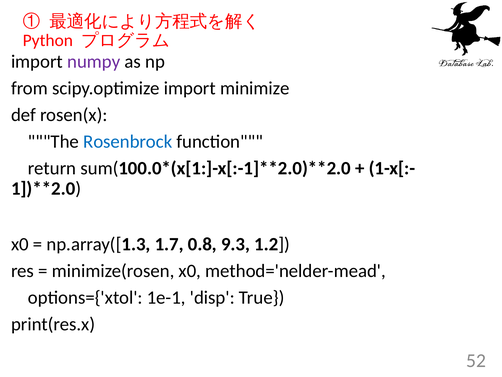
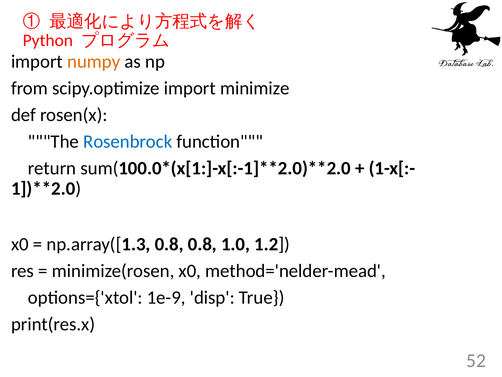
numpy colour: purple -> orange
np.array([1.3 1.7: 1.7 -> 0.8
9.3: 9.3 -> 1.0
1e-1: 1e-1 -> 1e-9
